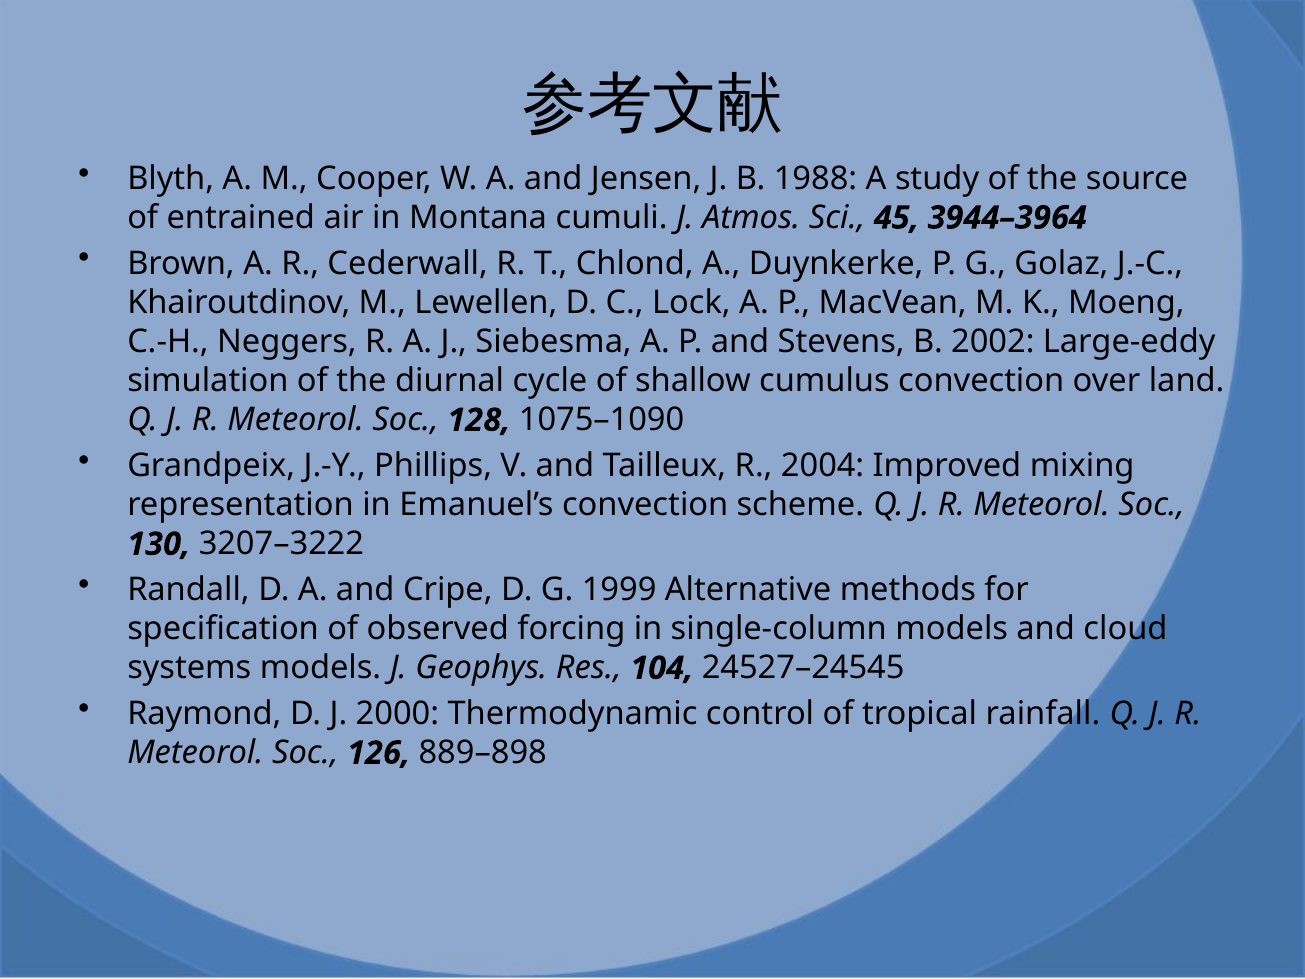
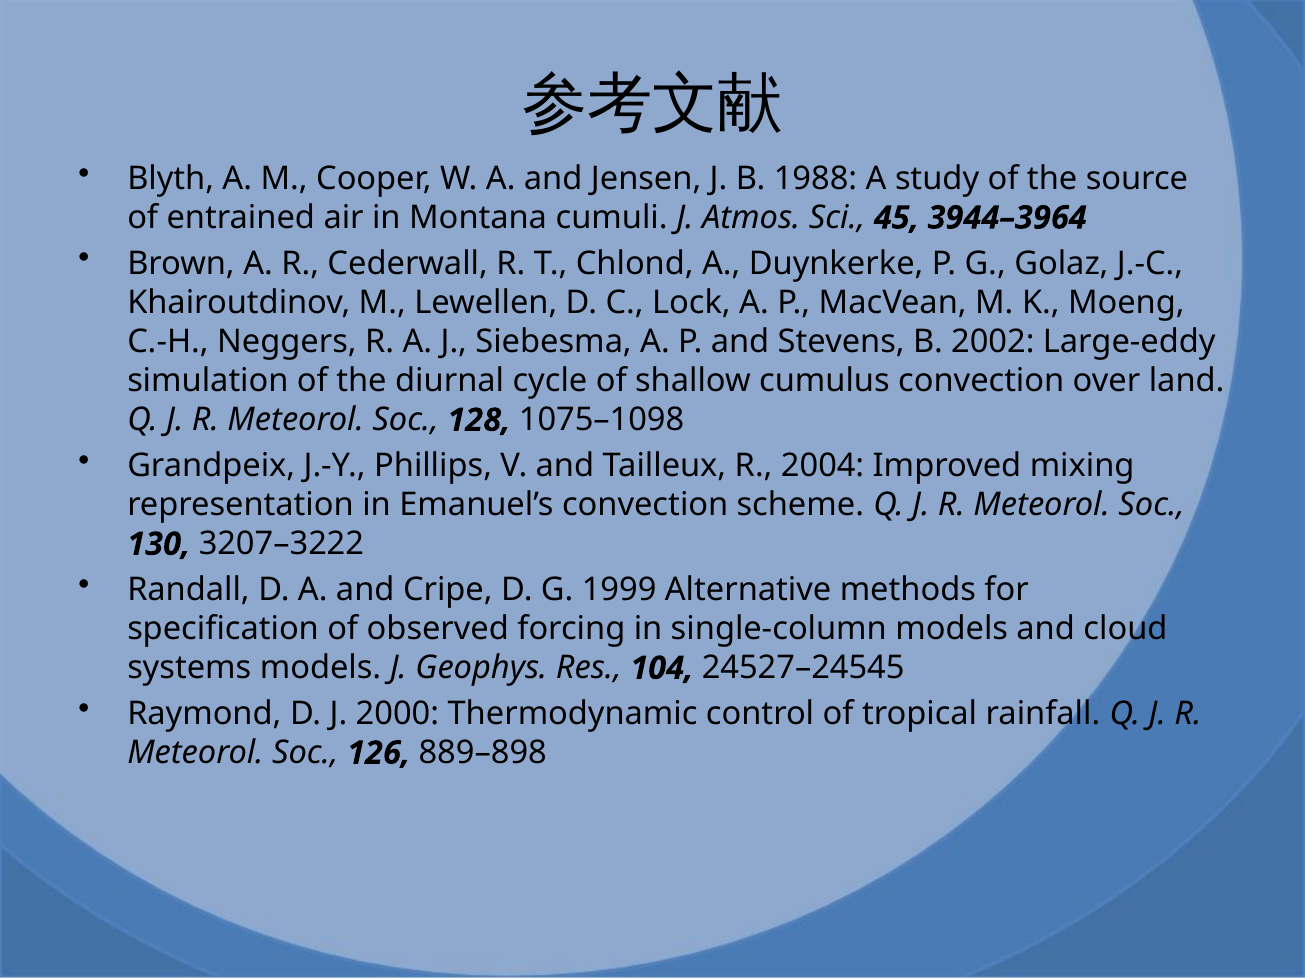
1075–1090: 1075–1090 -> 1075–1098
